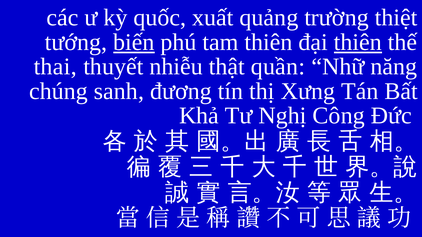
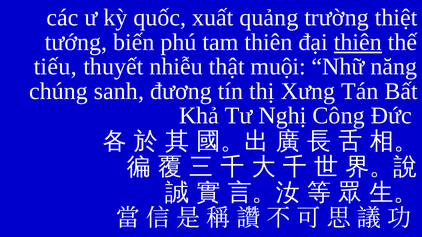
biến underline: present -> none
thai: thai -> tiếu
quần: quần -> muội
